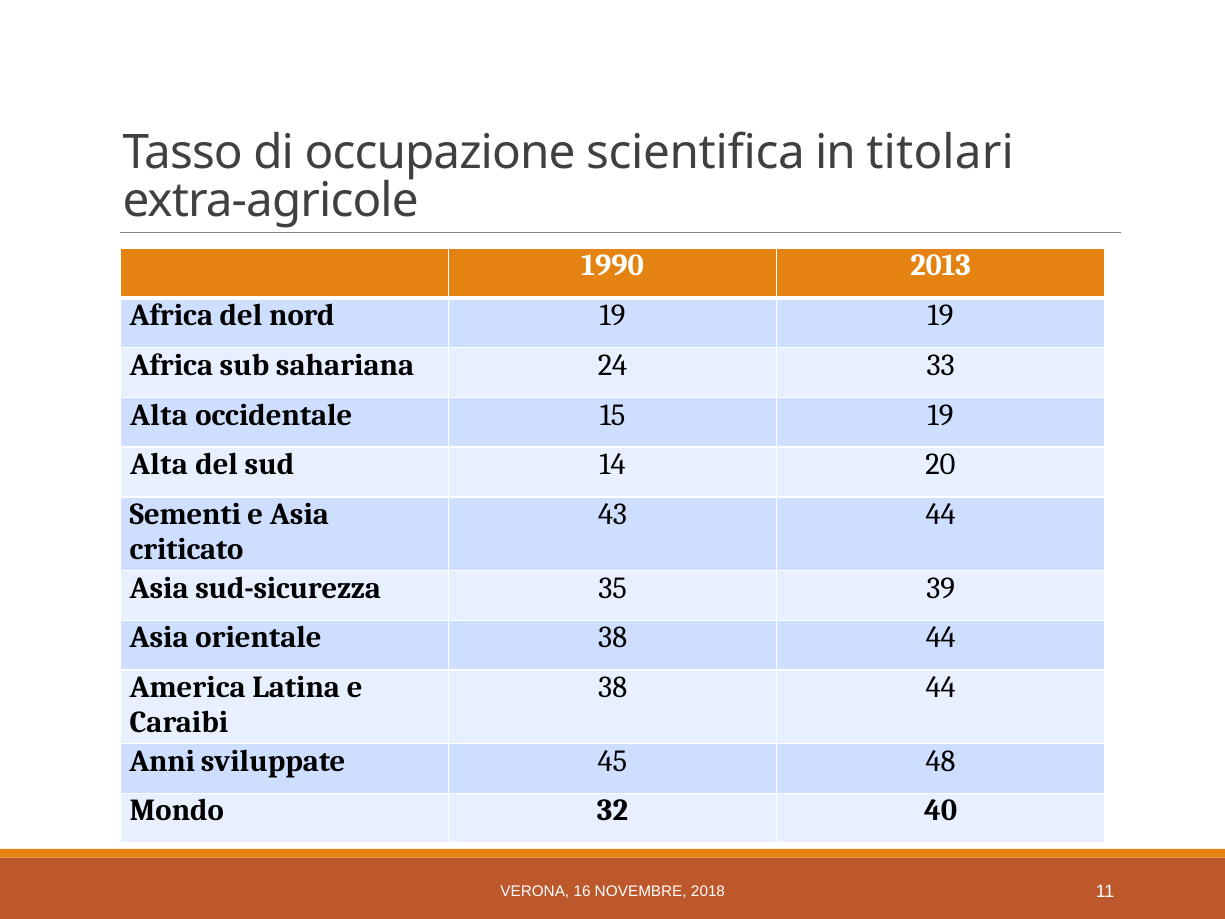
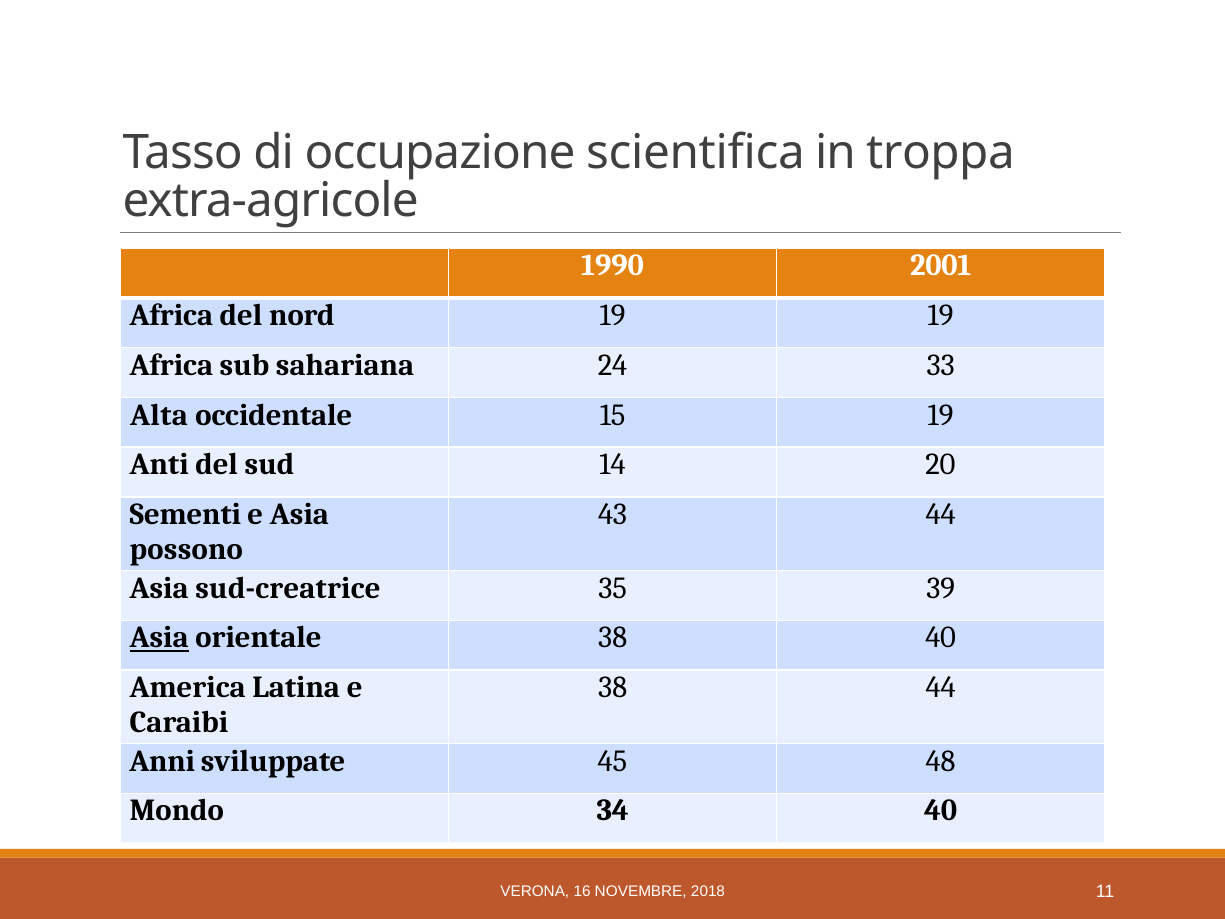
titolari: titolari -> troppa
2013: 2013 -> 2001
Alta at (159, 465): Alta -> Anti
criticato: criticato -> possono
sud-sicurezza: sud-sicurezza -> sud-creatrice
Asia at (159, 638) underline: none -> present
orientale 38 44: 44 -> 40
32: 32 -> 34
